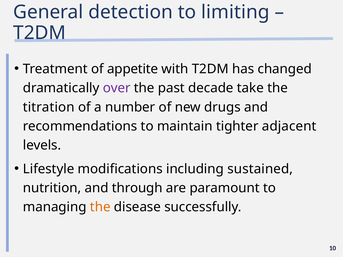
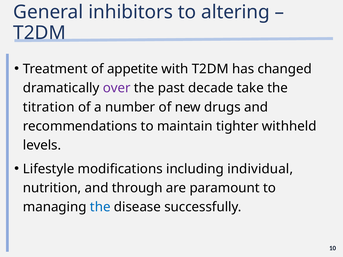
detection: detection -> inhibitors
limiting: limiting -> altering
adjacent: adjacent -> withheld
sustained: sustained -> individual
the at (100, 207) colour: orange -> blue
